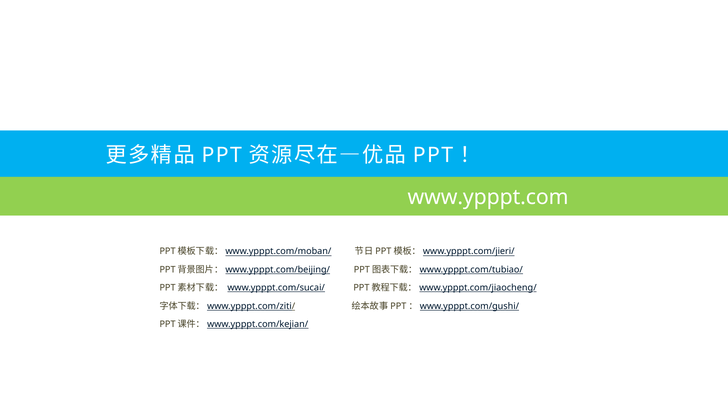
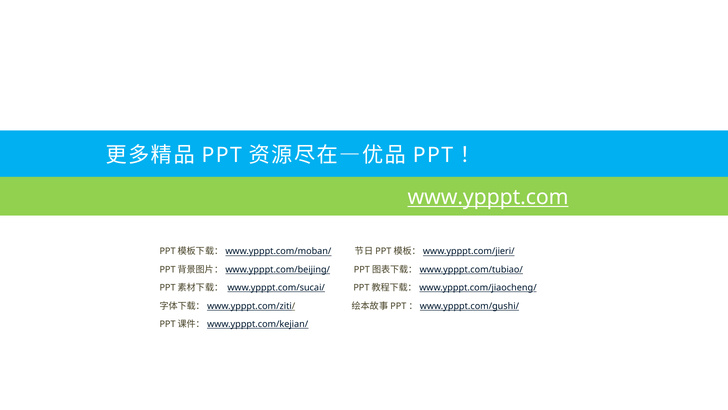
www.ypppt.com underline: none -> present
